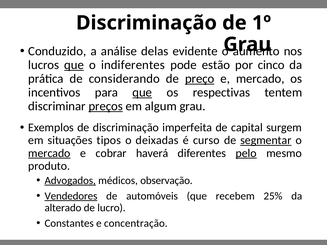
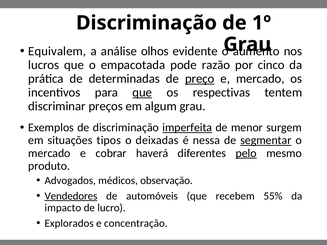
Conduzido: Conduzido -> Equivalem
delas: delas -> olhos
que at (74, 65) underline: present -> none
indiferentes: indiferentes -> empacotada
estão: estão -> razão
considerando: considerando -> determinadas
preços underline: present -> none
imperfeita underline: none -> present
capital: capital -> menor
curso: curso -> nessa
mercado at (49, 153) underline: present -> none
Advogados underline: present -> none
25%: 25% -> 55%
alterado: alterado -> impacto
Constantes: Constantes -> Explorados
